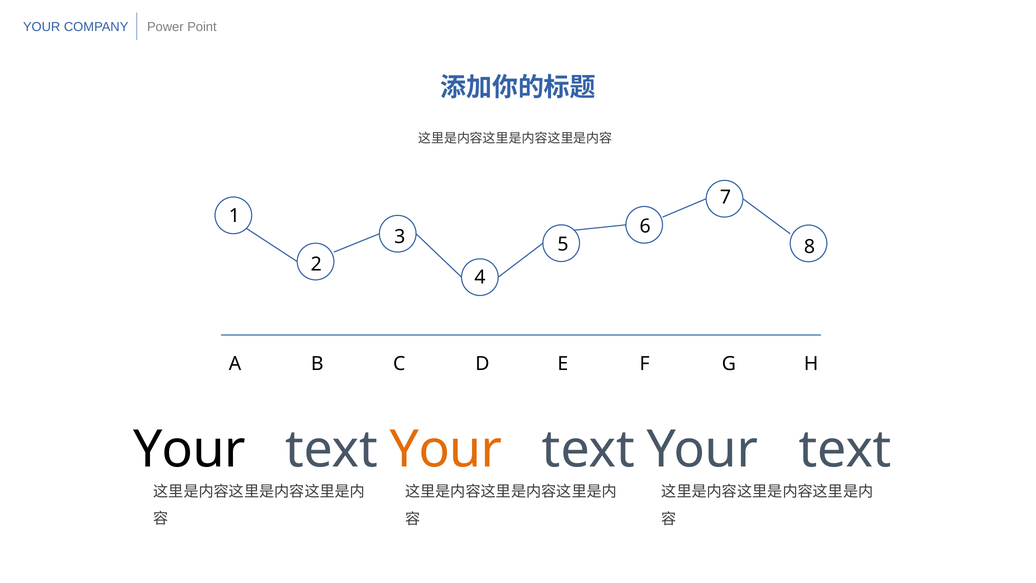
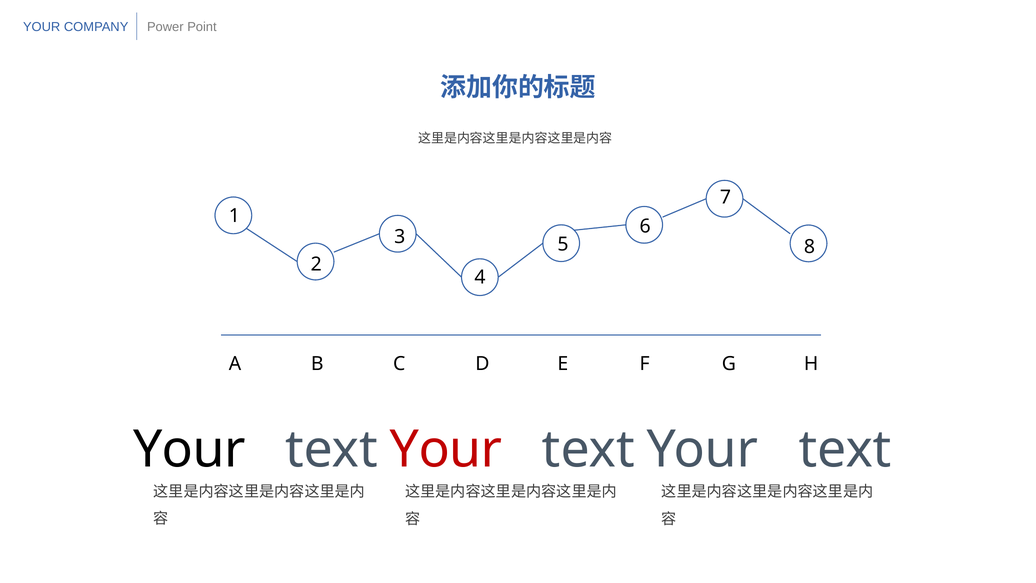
Your at (446, 449) colour: orange -> red
